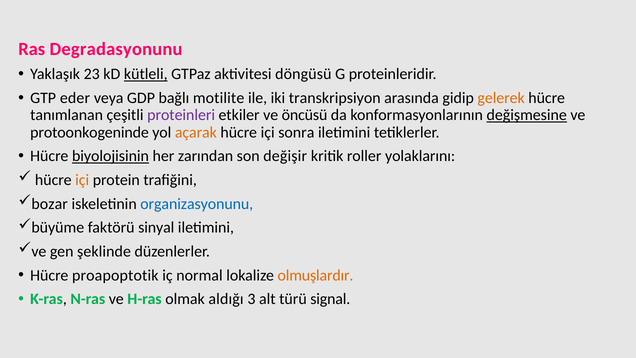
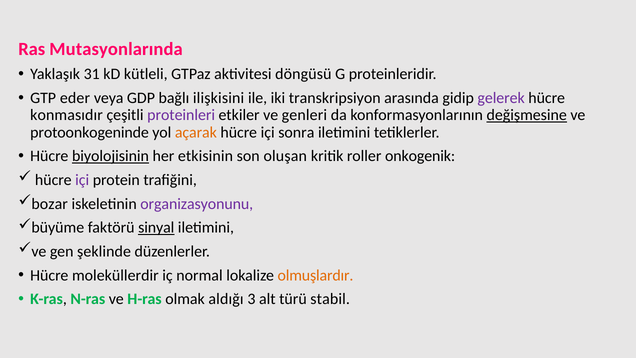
Degradasyonunu: Degradasyonunu -> Mutasyonlarında
23: 23 -> 31
kütleli underline: present -> none
motilite: motilite -> ilişkisini
gelerek colour: orange -> purple
tanımlanan: tanımlanan -> konmasıdır
öncüsü: öncüsü -> genleri
zarından: zarından -> etkisinin
değişir: değişir -> oluşan
yolaklarını: yolaklarını -> onkogenik
içi at (82, 180) colour: orange -> purple
organizasyonunu colour: blue -> purple
sinyal underline: none -> present
proapoptotik: proapoptotik -> moleküllerdir
signal: signal -> stabil
